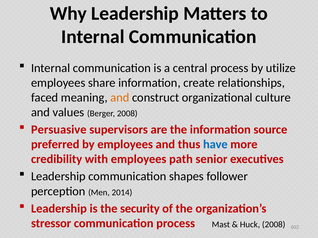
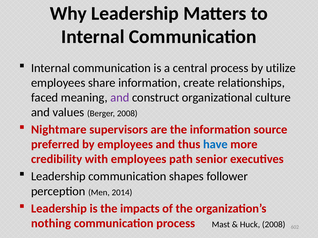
and at (120, 98) colour: orange -> purple
Persuasive: Persuasive -> Nightmare
security: security -> impacts
stressor: stressor -> nothing
